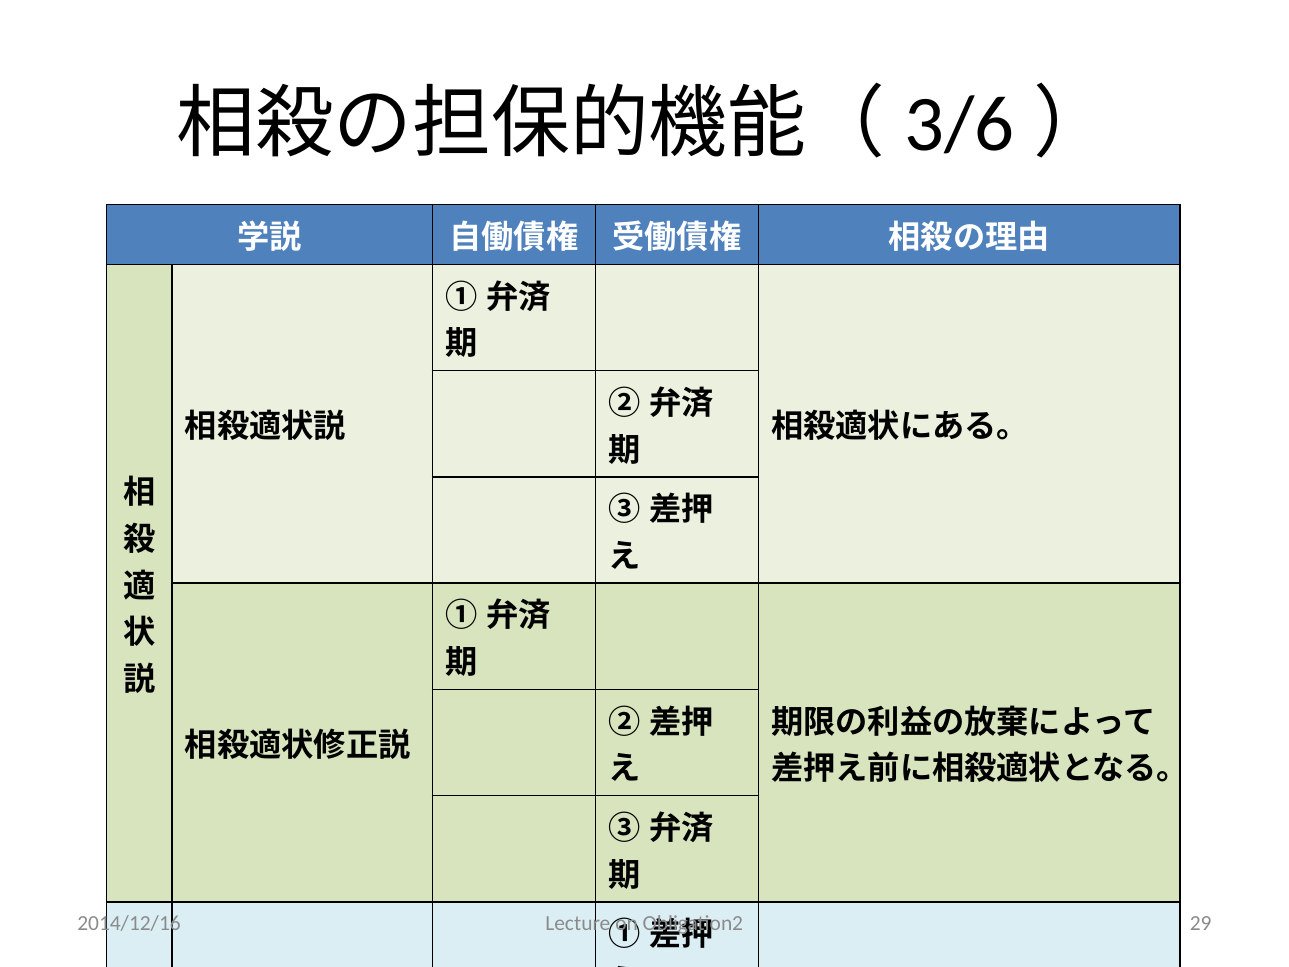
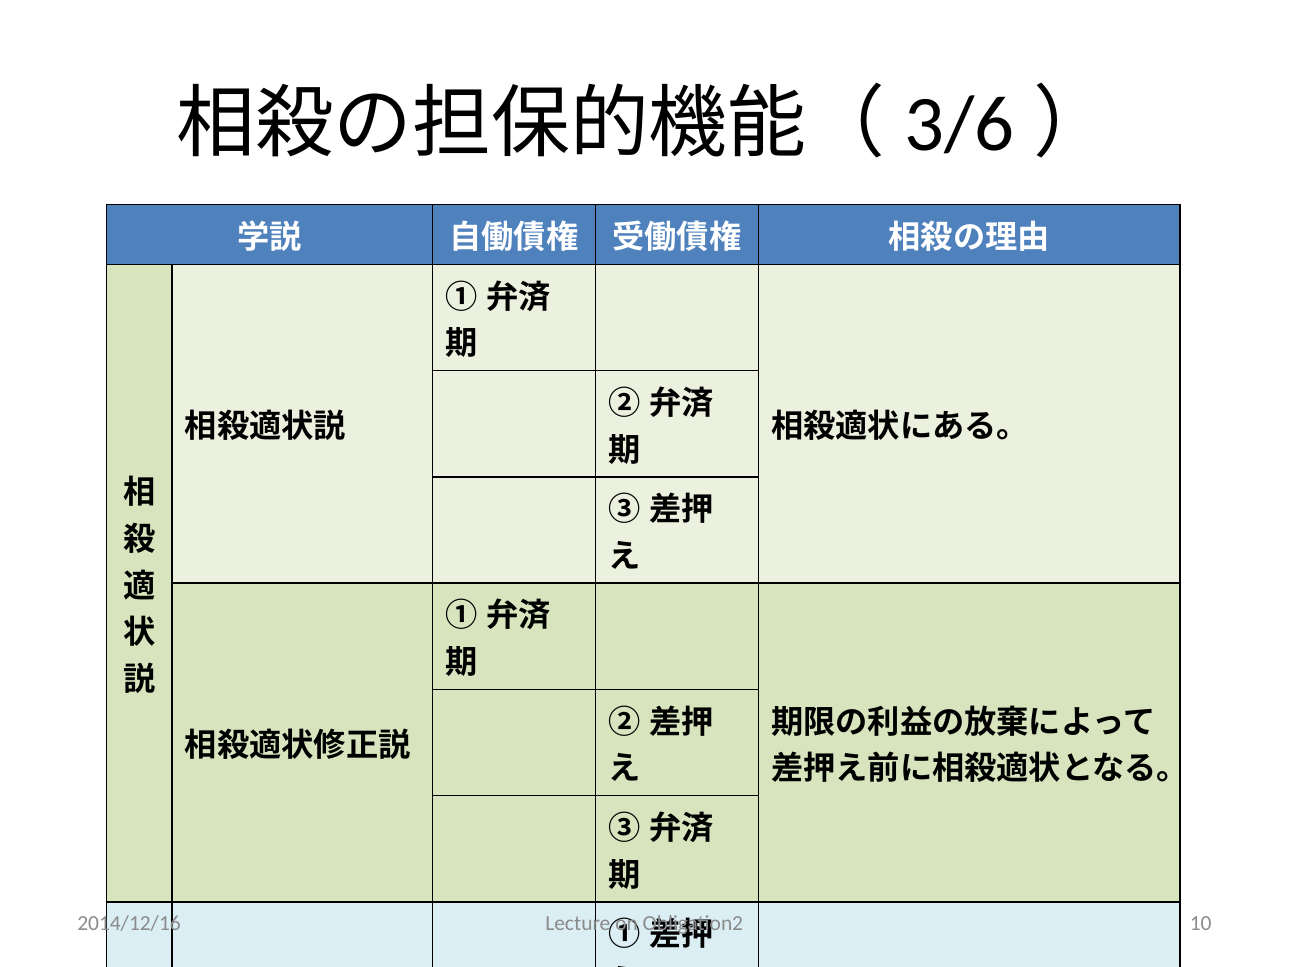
29: 29 -> 10
